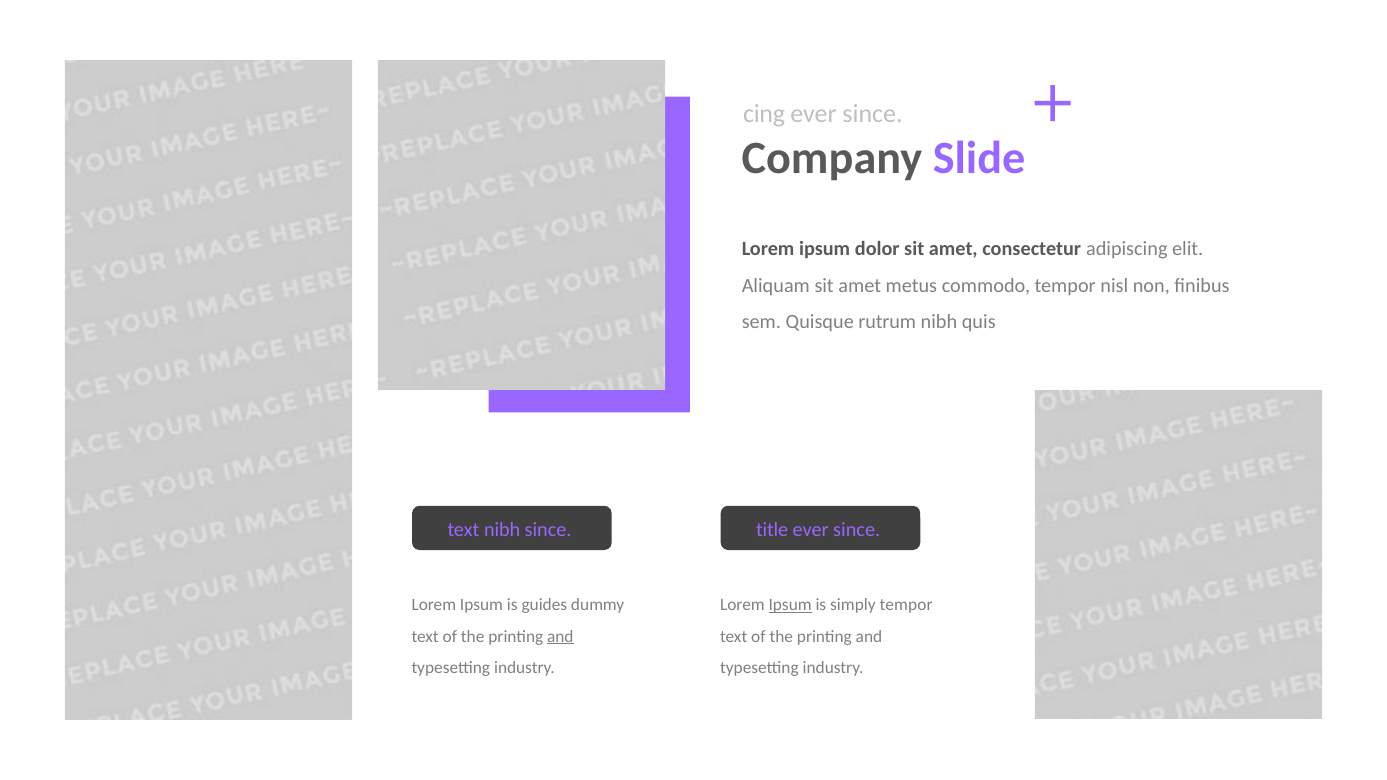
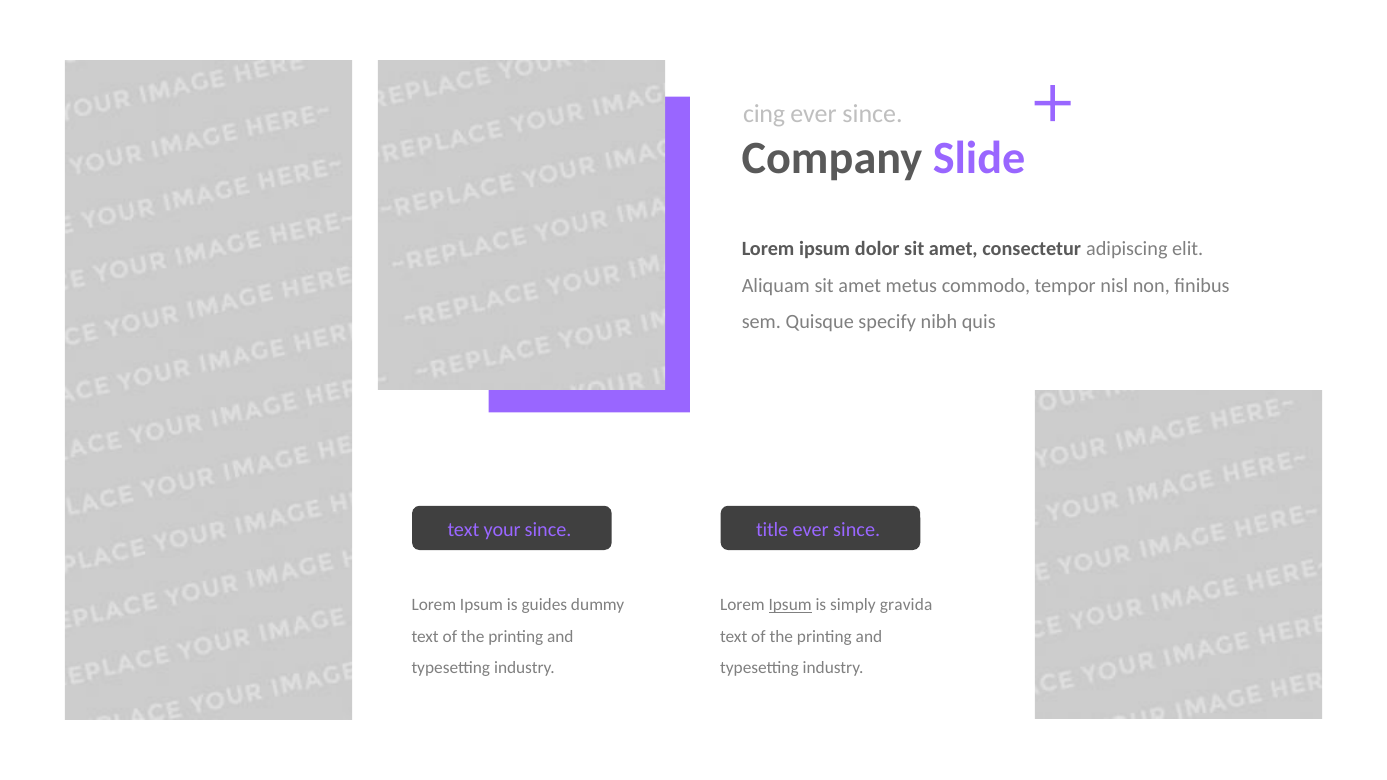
rutrum: rutrum -> specify
text nibh: nibh -> your
simply tempor: tempor -> gravida
and at (560, 637) underline: present -> none
